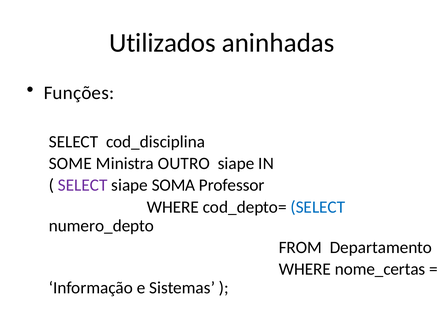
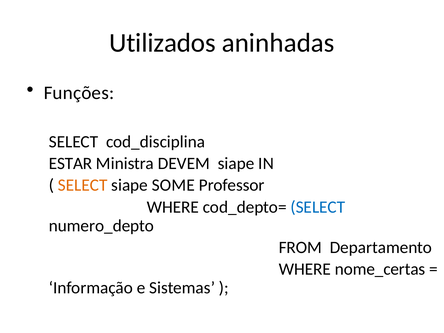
SOME: SOME -> ESTAR
OUTRO: OUTRO -> DEVEM
SELECT at (83, 185) colour: purple -> orange
SOMA: SOMA -> SOME
